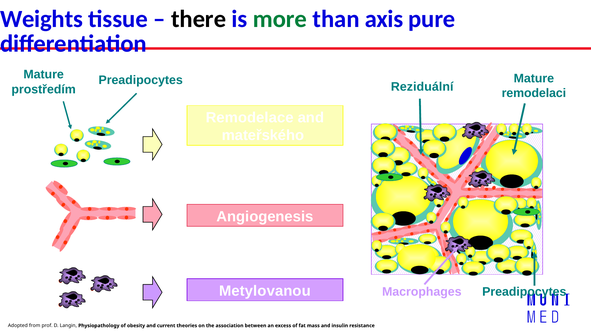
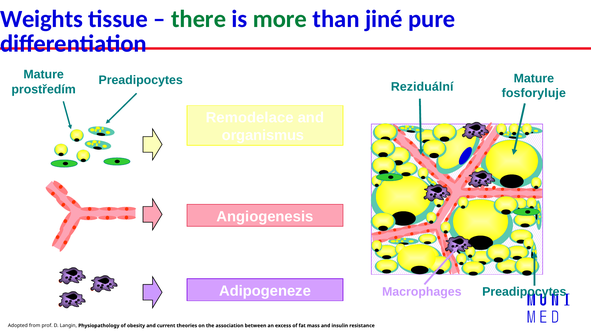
there colour: black -> green
axis: axis -> jiné
remodelaci: remodelaci -> fosforyluje
mateřského: mateřského -> organismus
Metylovanou: Metylovanou -> Adipogeneze
